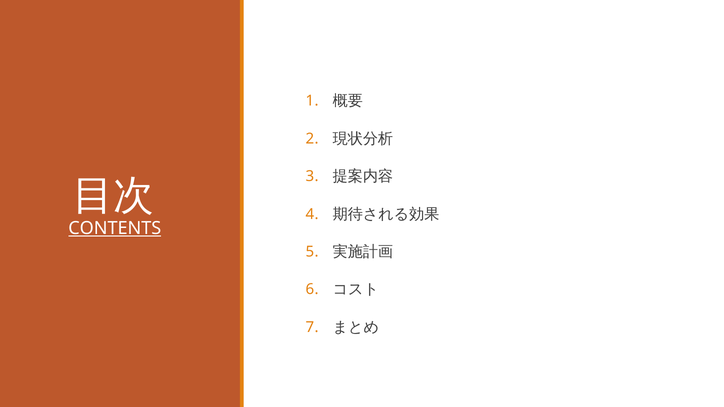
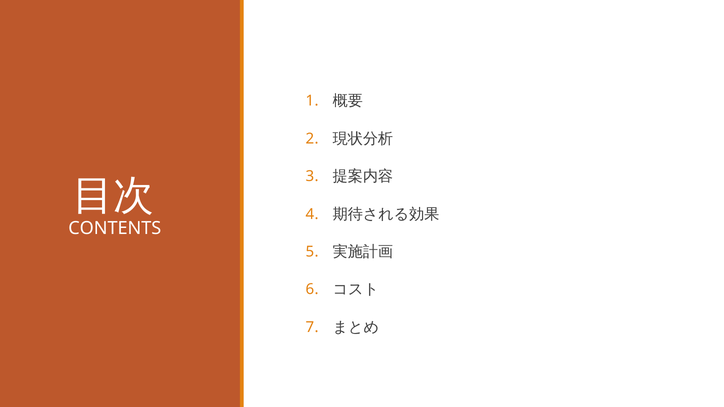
CONTENTS underline: present -> none
